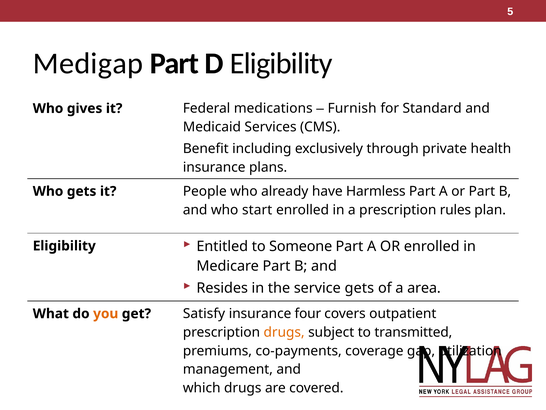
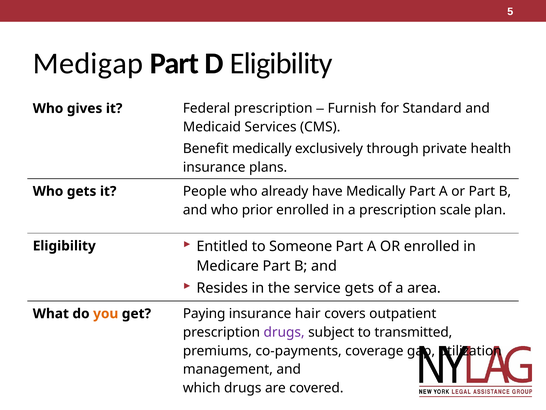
Federal medications: medications -> prescription
Benefit including: including -> medically
have Harmless: Harmless -> Medically
start: start -> prior
rules: rules -> scale
Satisfy: Satisfy -> Paying
four: four -> hair
drugs at (284, 332) colour: orange -> purple
